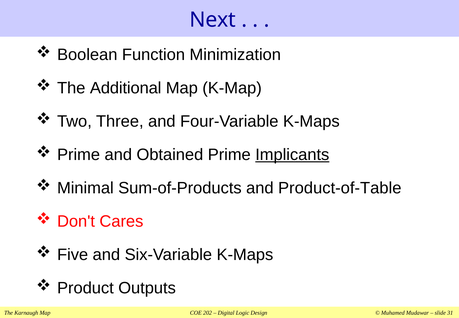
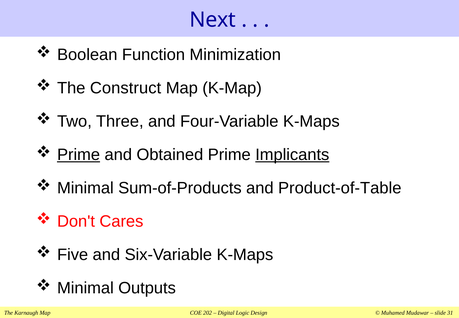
Additional: Additional -> Construct
Prime at (79, 155) underline: none -> present
Product at (85, 288): Product -> Minimal
